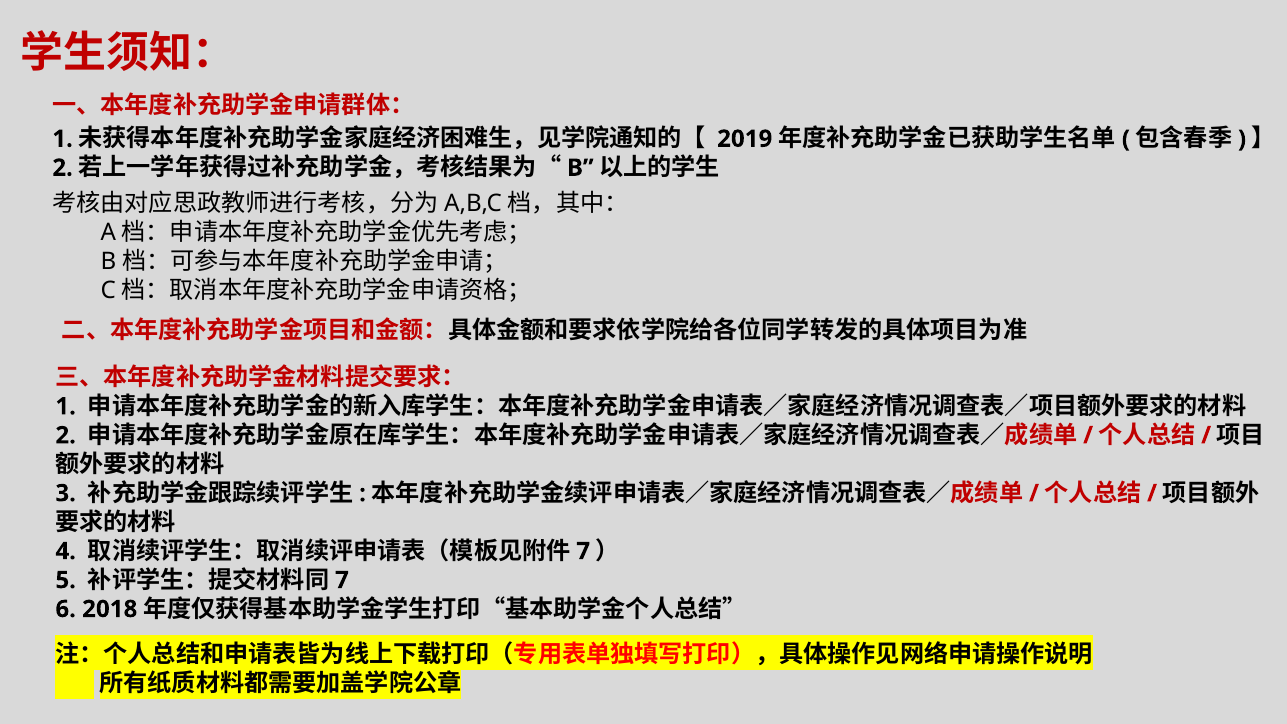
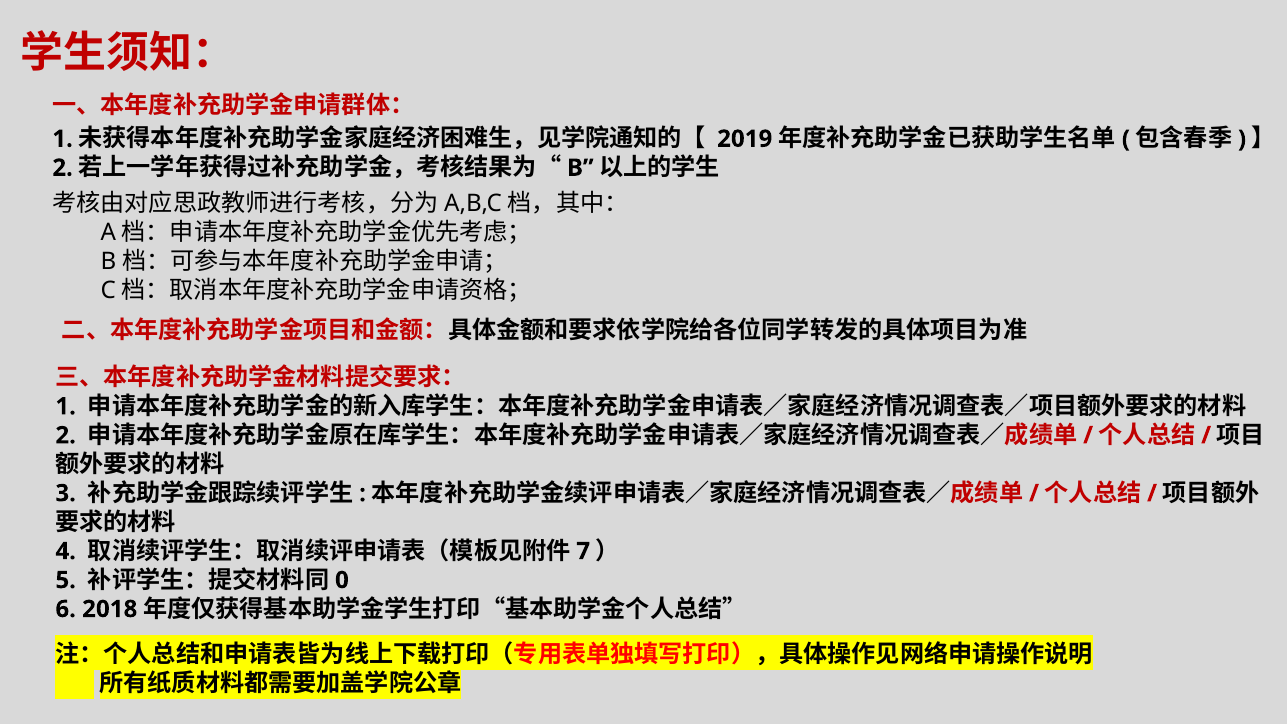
7 at (342, 580): 7 -> 0
